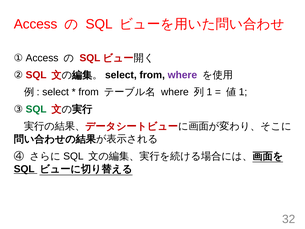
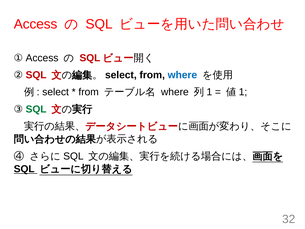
where at (182, 75) colour: purple -> blue
